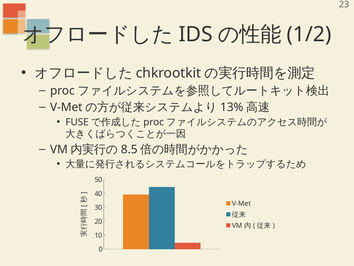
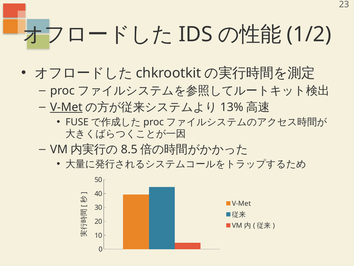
V-Met at (66, 107) underline: none -> present
